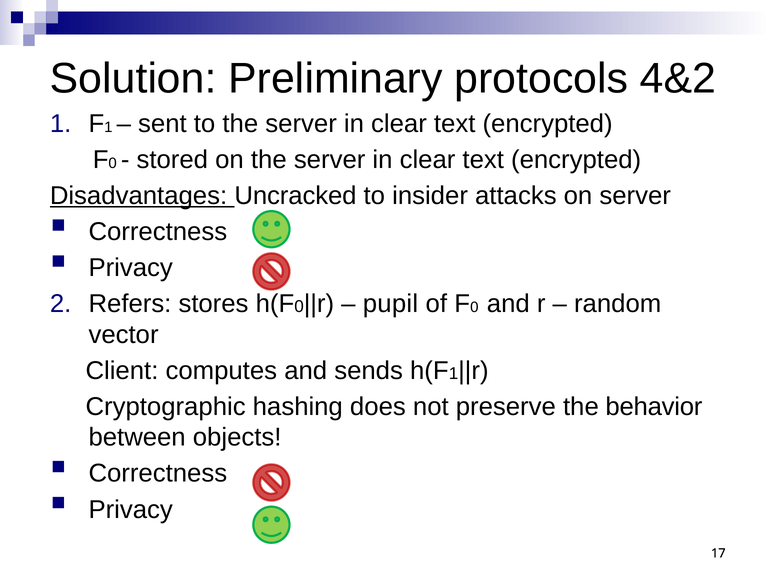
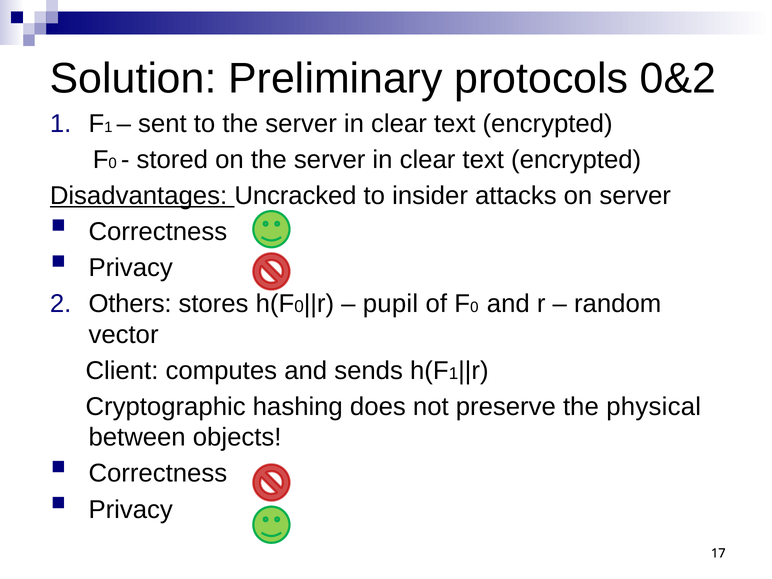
4&2: 4&2 -> 0&2
Refers: Refers -> Others
behavior: behavior -> physical
